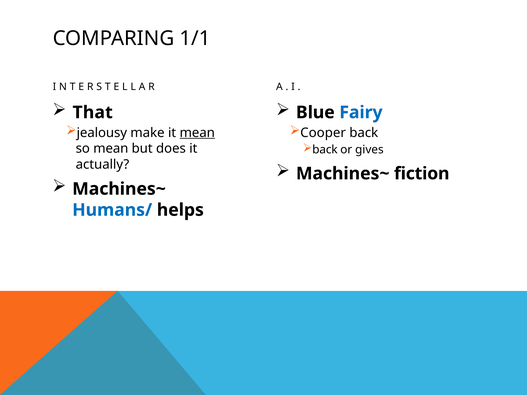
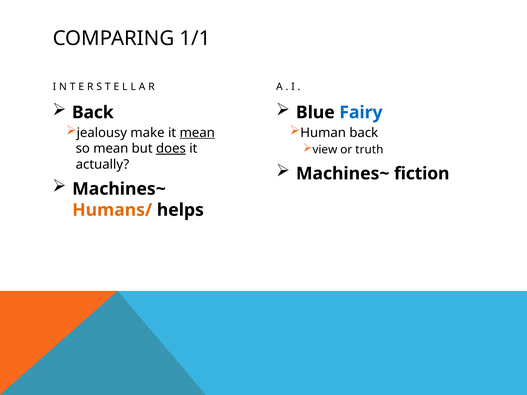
That at (93, 112): That -> Back
Cooper: Cooper -> Human
back at (325, 150): back -> view
gives: gives -> truth
does underline: none -> present
Humans/ colour: blue -> orange
